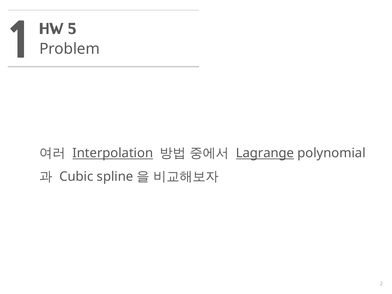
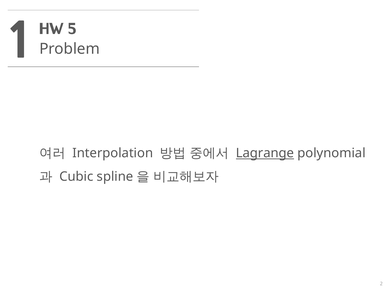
Interpolation underline: present -> none
